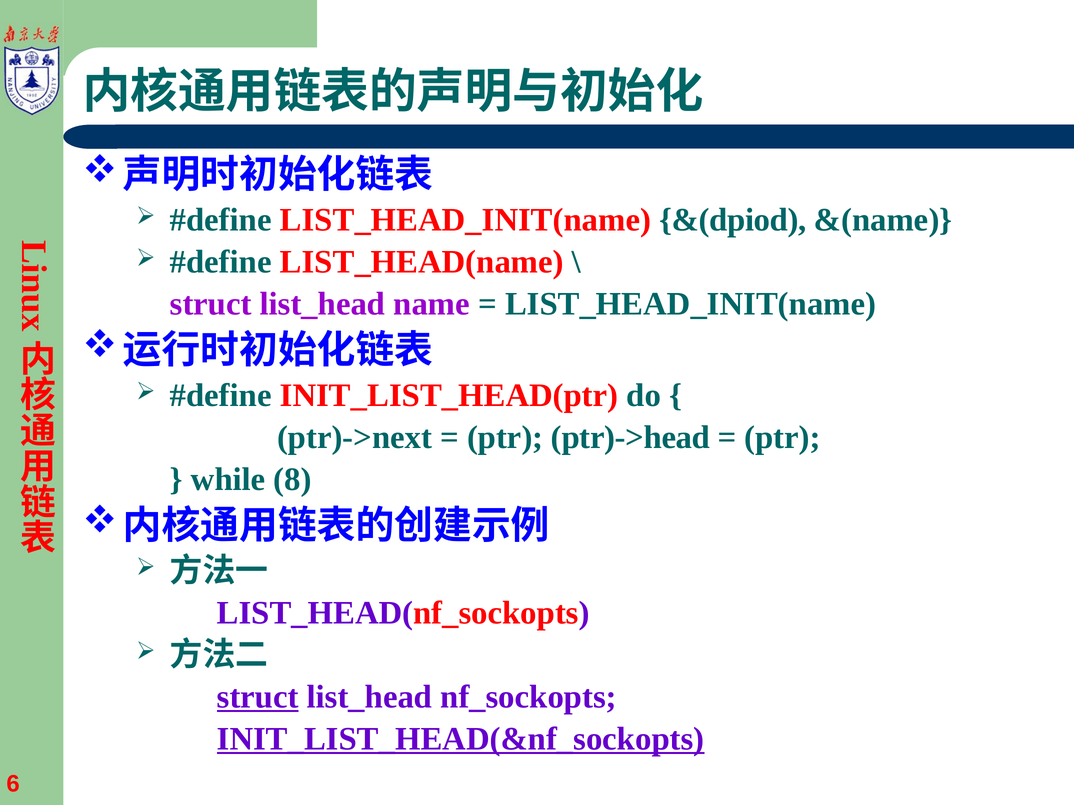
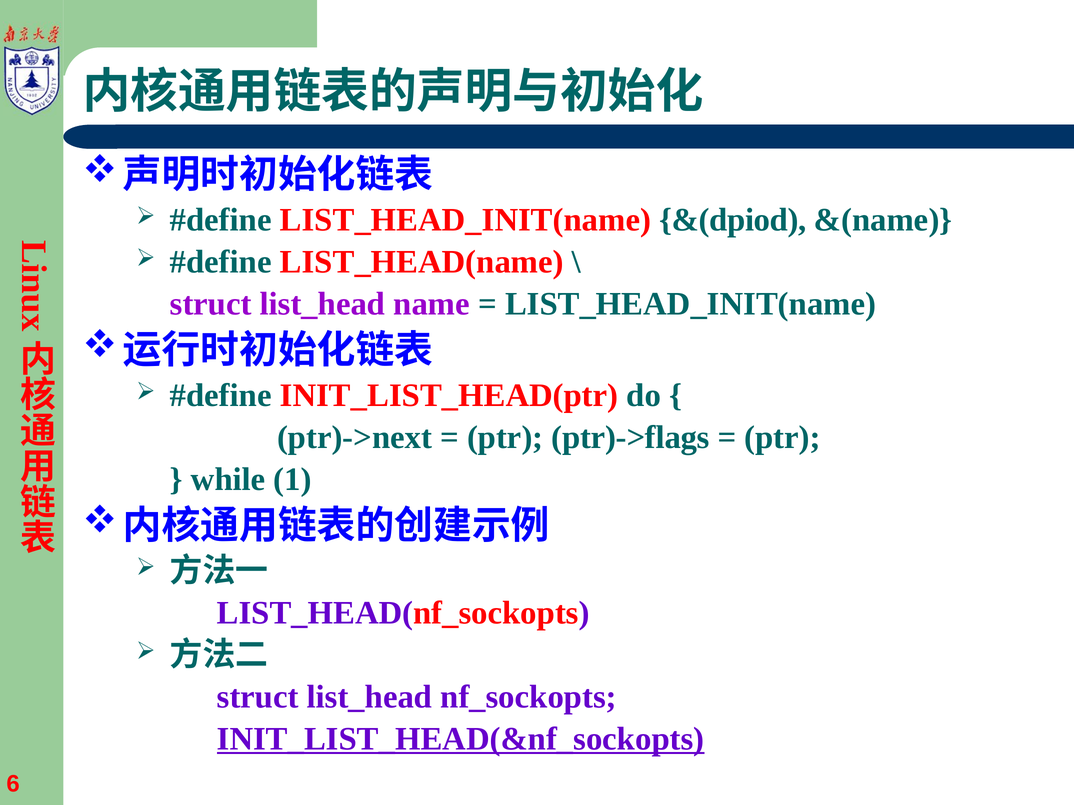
ptr)->head: ptr)->head -> ptr)->flags
8: 8 -> 1
struct at (258, 697) underline: present -> none
